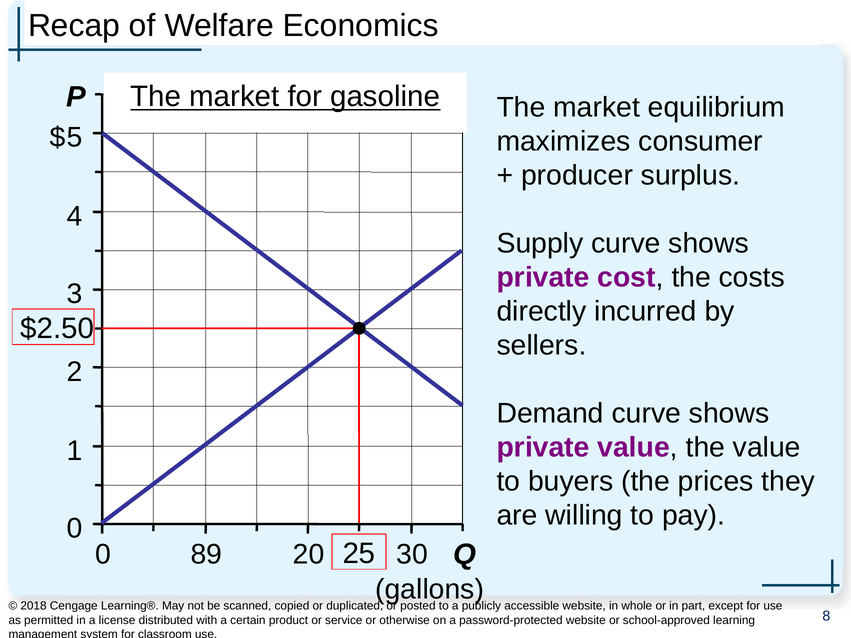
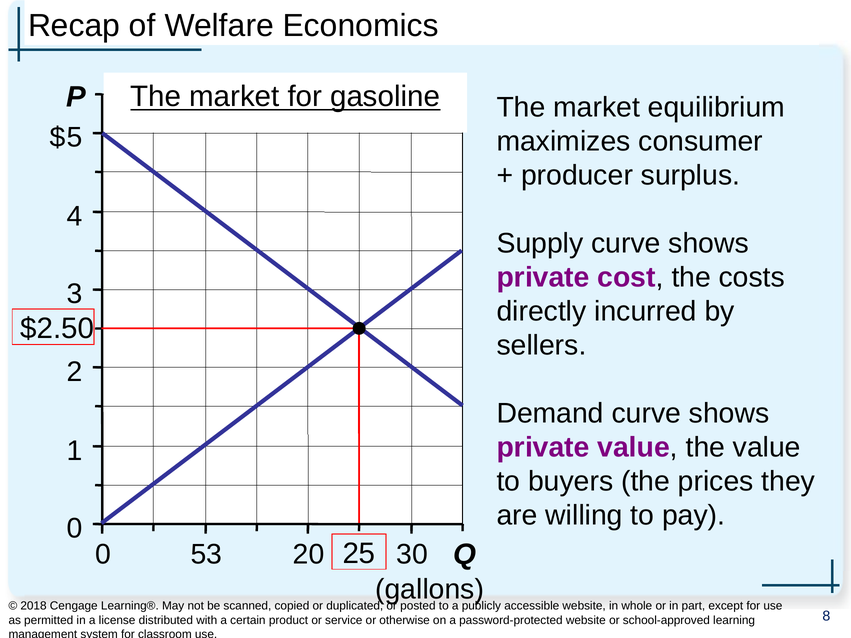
89: 89 -> 53
